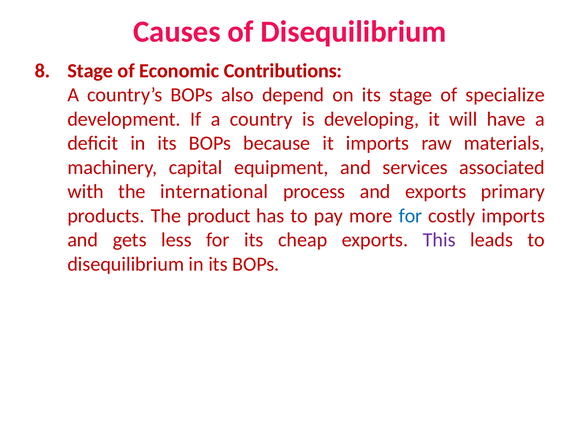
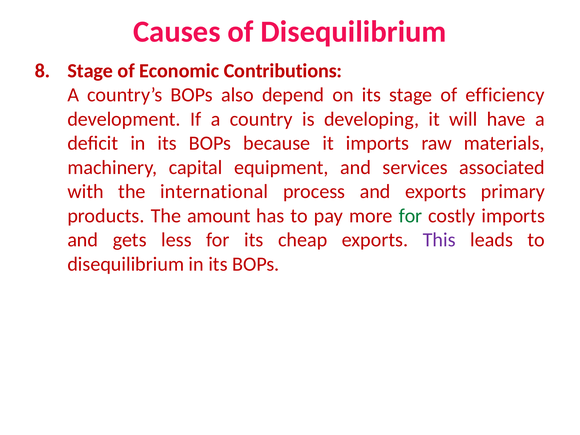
specialize: specialize -> efficiency
product: product -> amount
for at (410, 216) colour: blue -> green
